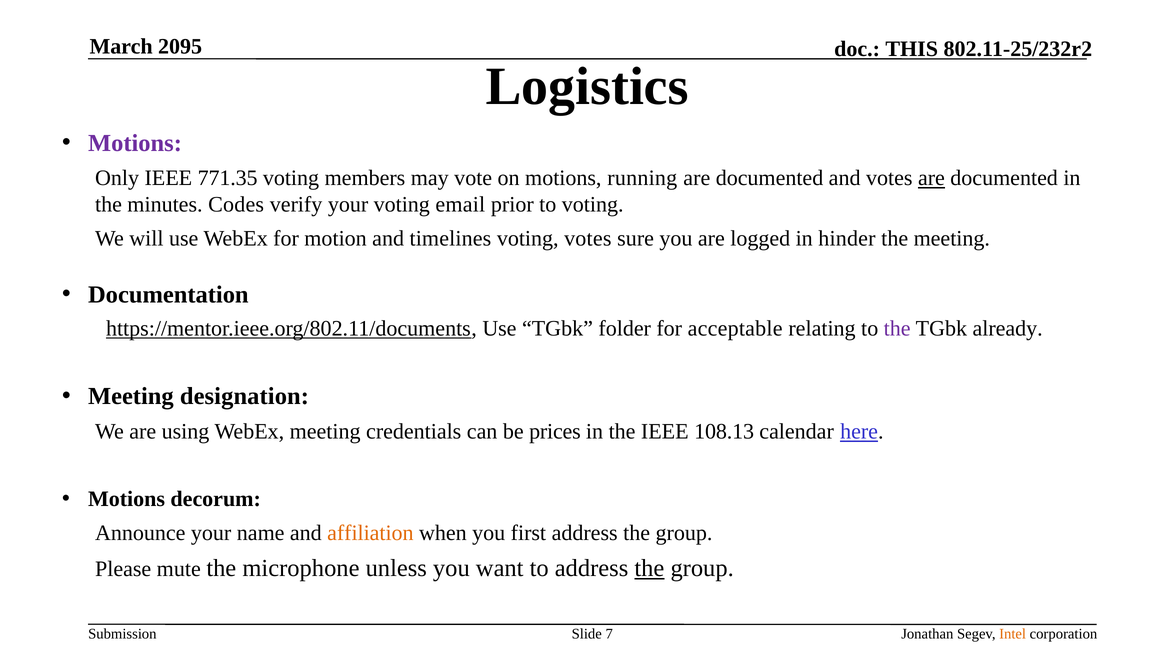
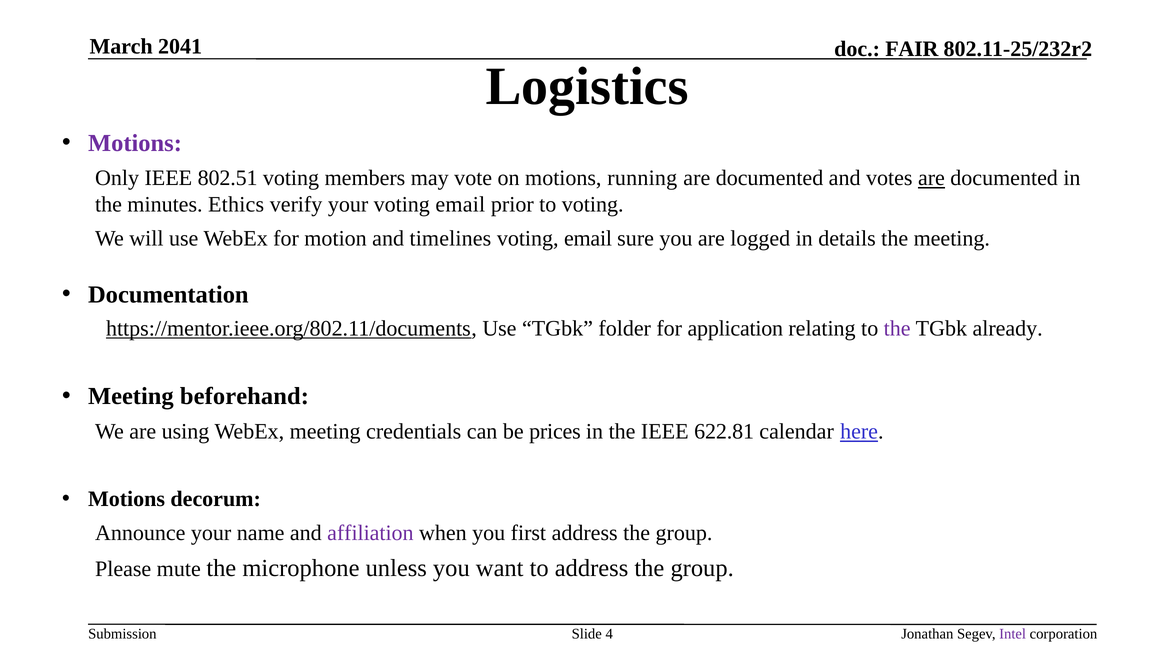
2095: 2095 -> 2041
THIS: THIS -> FAIR
771.35: 771.35 -> 802.51
Codes: Codes -> Ethics
votes at (588, 238): votes -> email
hinder: hinder -> details
acceptable: acceptable -> application
designation: designation -> beforehand
108.13: 108.13 -> 622.81
affiliation colour: orange -> purple
the at (649, 568) underline: present -> none
7: 7 -> 4
Intel colour: orange -> purple
